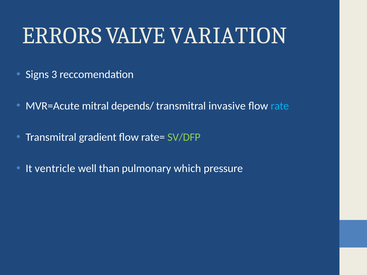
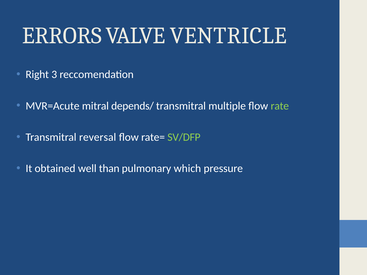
VARIATION: VARIATION -> VENTRICLE
Signs: Signs -> Right
invasive: invasive -> multiple
rate colour: light blue -> light green
gradient: gradient -> reversal
ventricle: ventricle -> obtained
